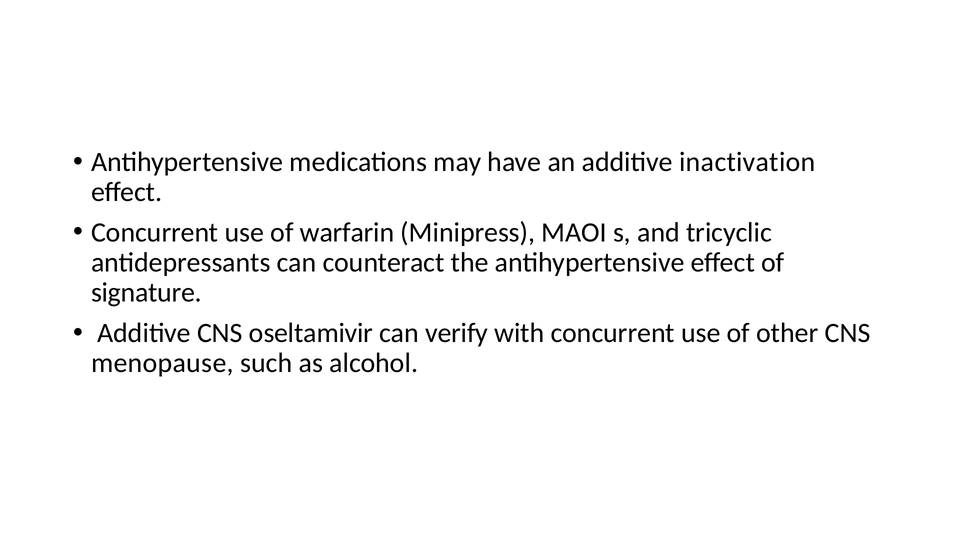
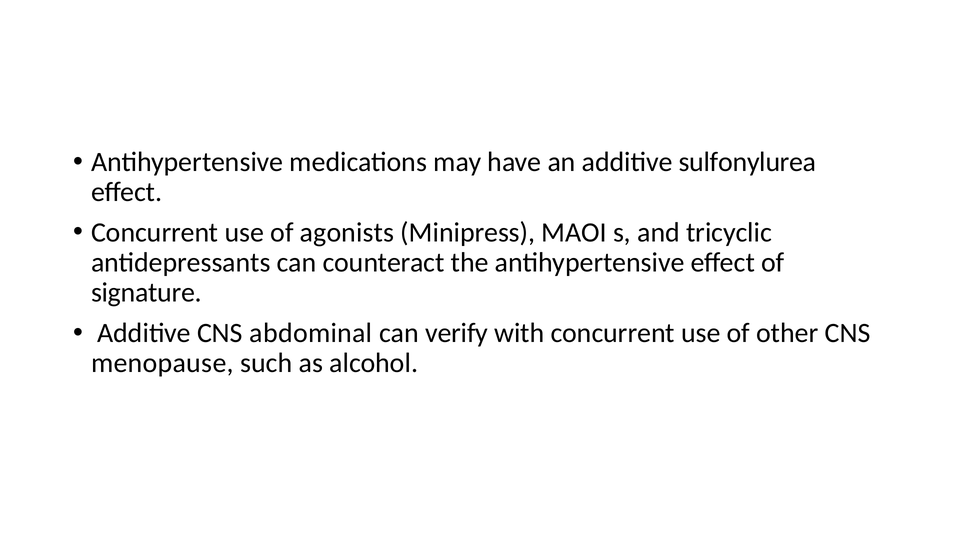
inactivation: inactivation -> sulfonylurea
warfarin: warfarin -> agonists
oseltamivir: oseltamivir -> abdominal
